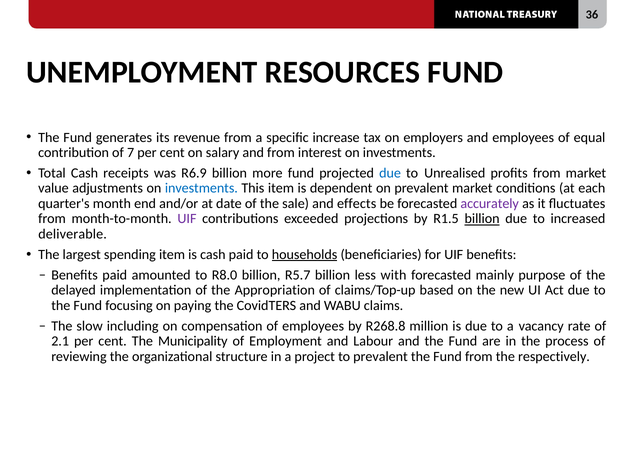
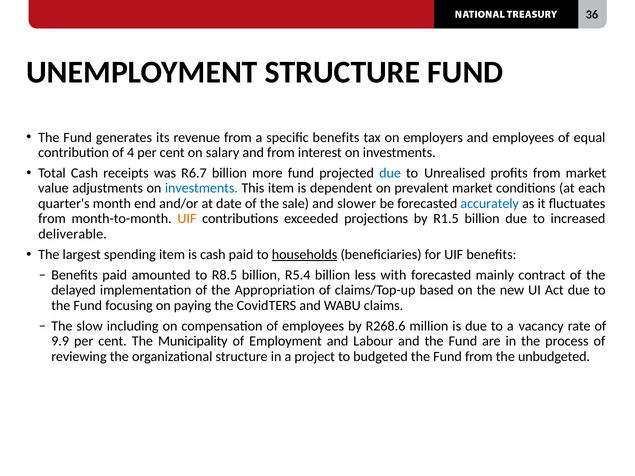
UNEMPLOYMENT RESOURCES: RESOURCES -> STRUCTURE
specific increase: increase -> benefits
7: 7 -> 4
R6.9: R6.9 -> R6.7
effects: effects -> slower
accurately colour: purple -> blue
UIF at (187, 219) colour: purple -> orange
billion at (482, 219) underline: present -> none
R8.0: R8.0 -> R8.5
R5.7: R5.7 -> R5.4
purpose: purpose -> contract
R268.8: R268.8 -> R268.6
2.1: 2.1 -> 9.9
to prevalent: prevalent -> budgeted
respectively: respectively -> unbudgeted
